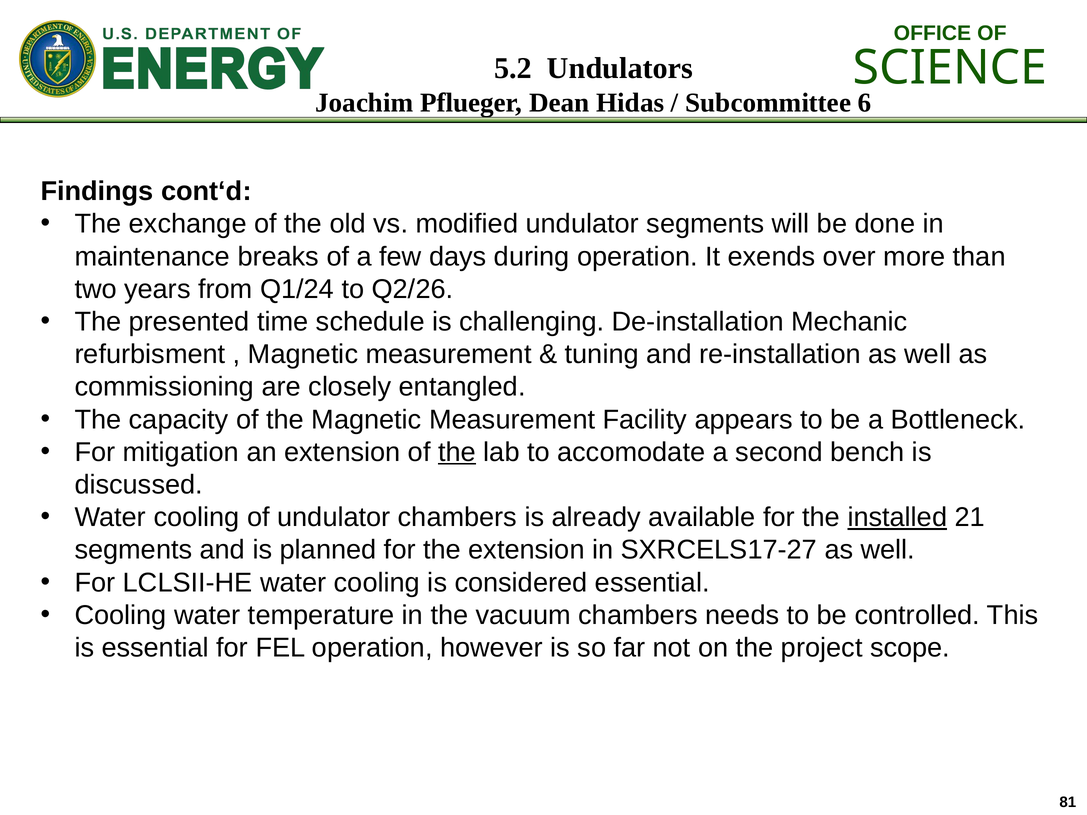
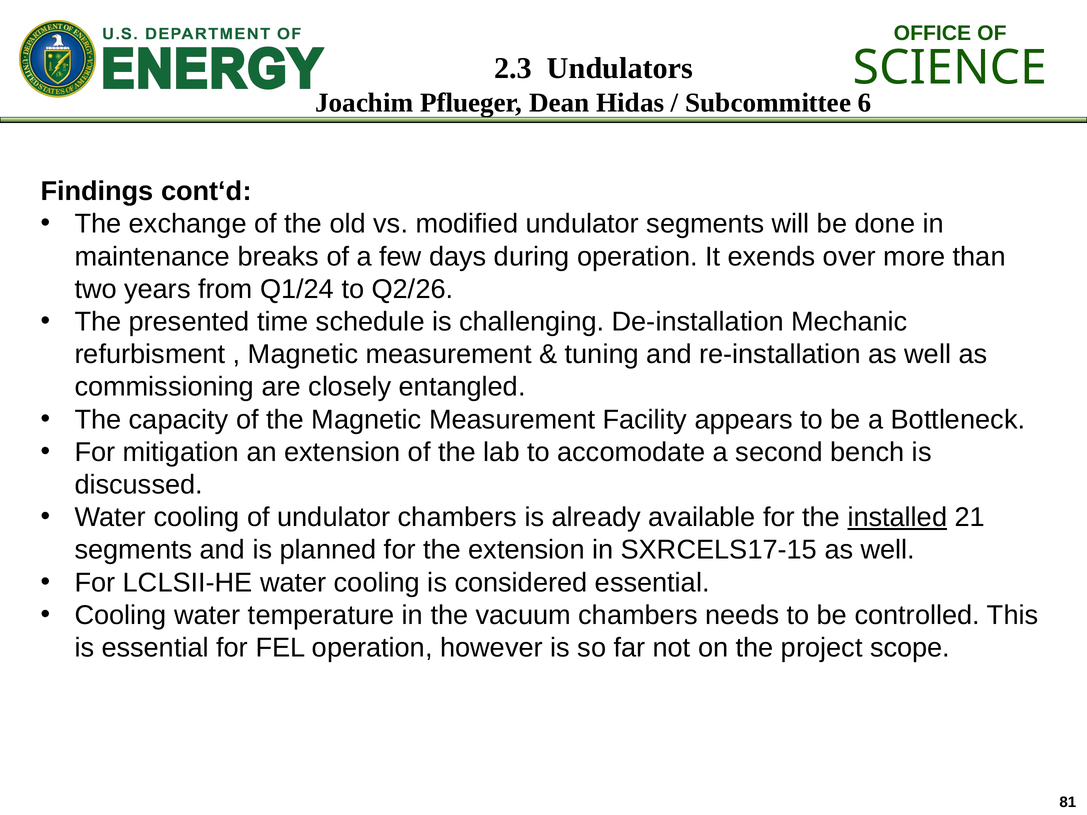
5.2: 5.2 -> 2.3
the at (457, 452) underline: present -> none
SXRCELS17-27: SXRCELS17-27 -> SXRCELS17-15
